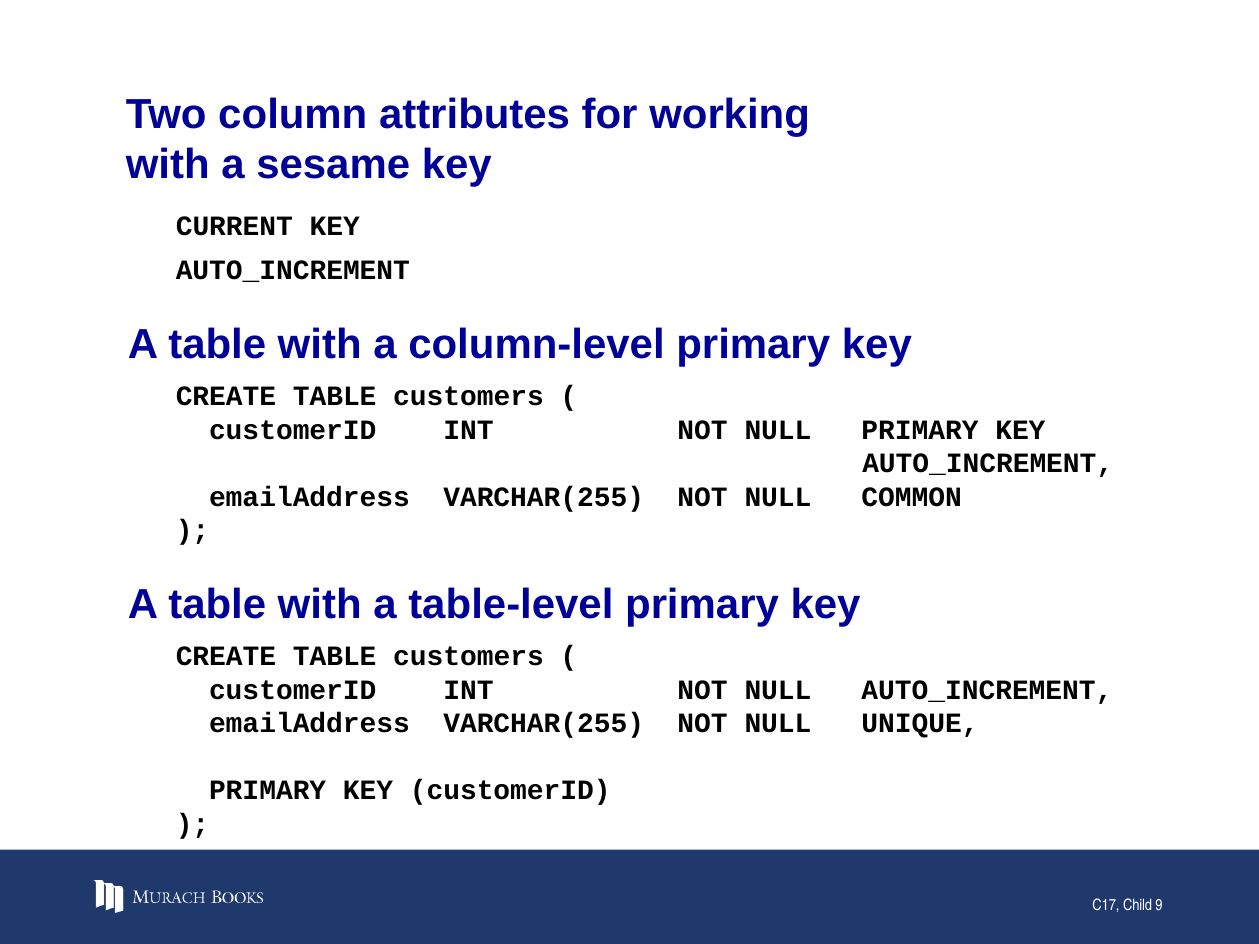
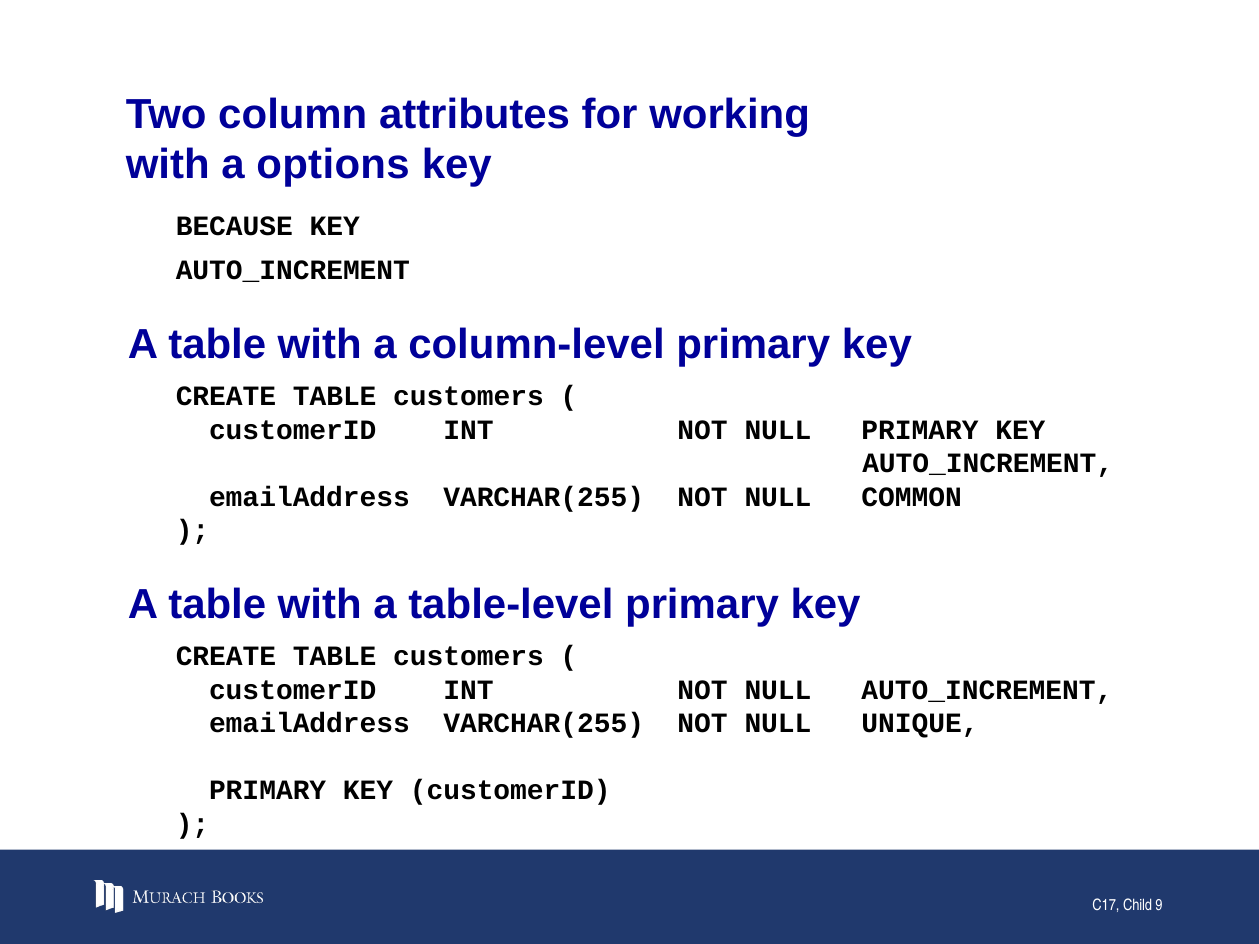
sesame: sesame -> options
CURRENT: CURRENT -> BECAUSE
